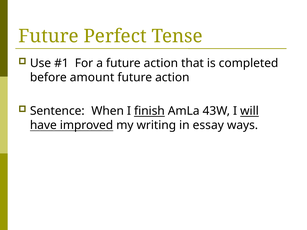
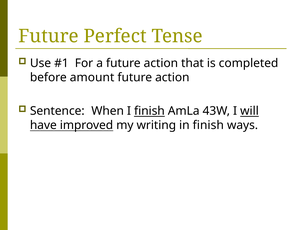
in essay: essay -> finish
